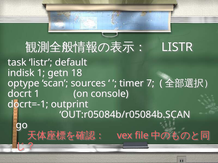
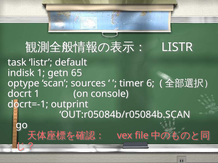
18: 18 -> 65
7: 7 -> 6
